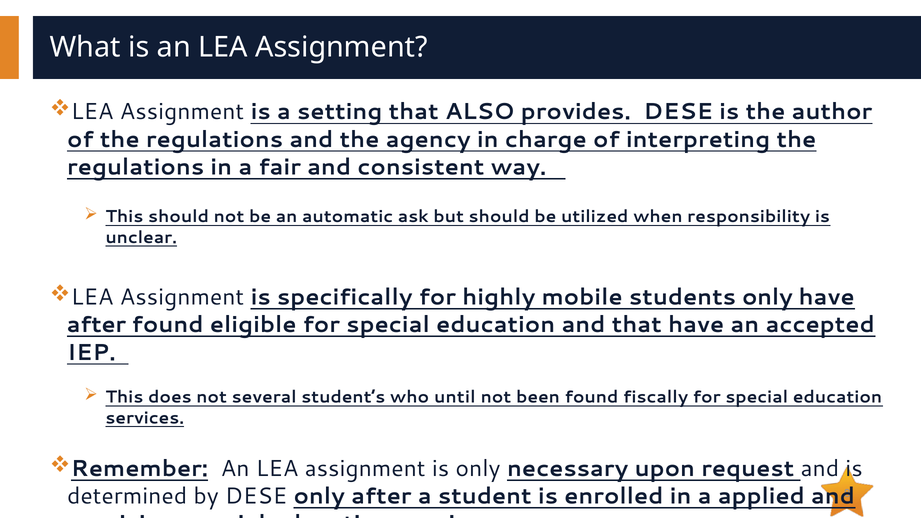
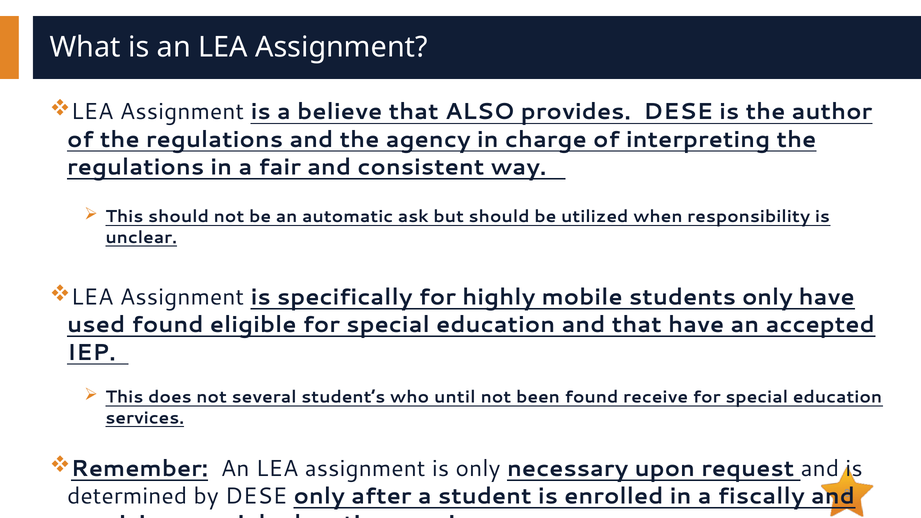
setting: setting -> believe
after at (96, 325): after -> used
fiscally: fiscally -> receive
applied: applied -> fiscally
